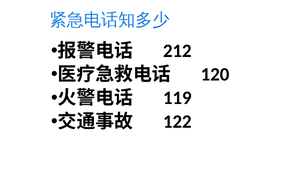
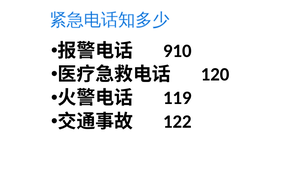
212: 212 -> 910
